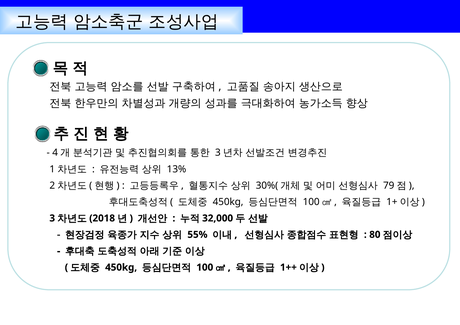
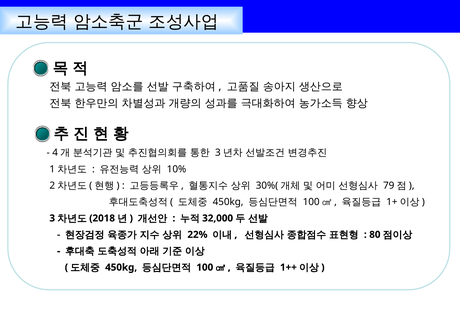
13%: 13% -> 10%
55%: 55% -> 22%
